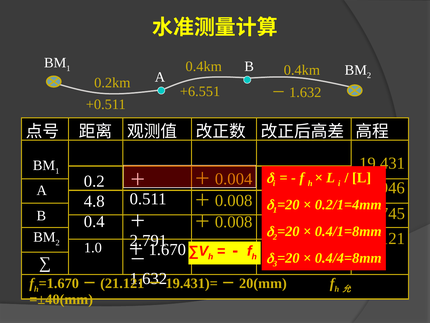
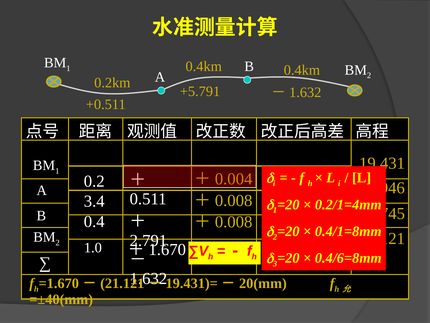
+6.551: +6.551 -> +5.791
4.8: 4.8 -> 3.4
0.4/4=8mm: 0.4/4=8mm -> 0.4/6=8mm
